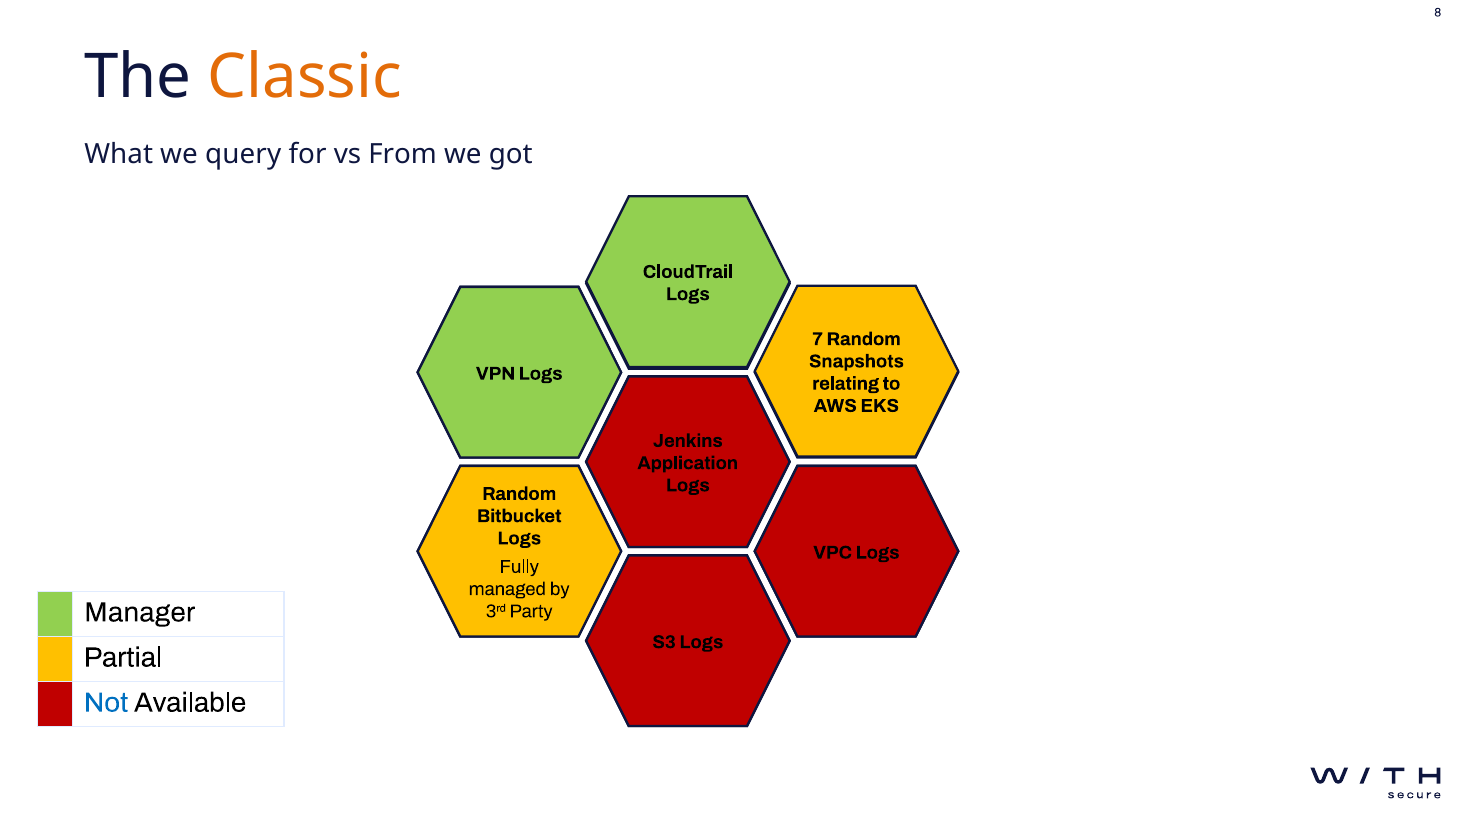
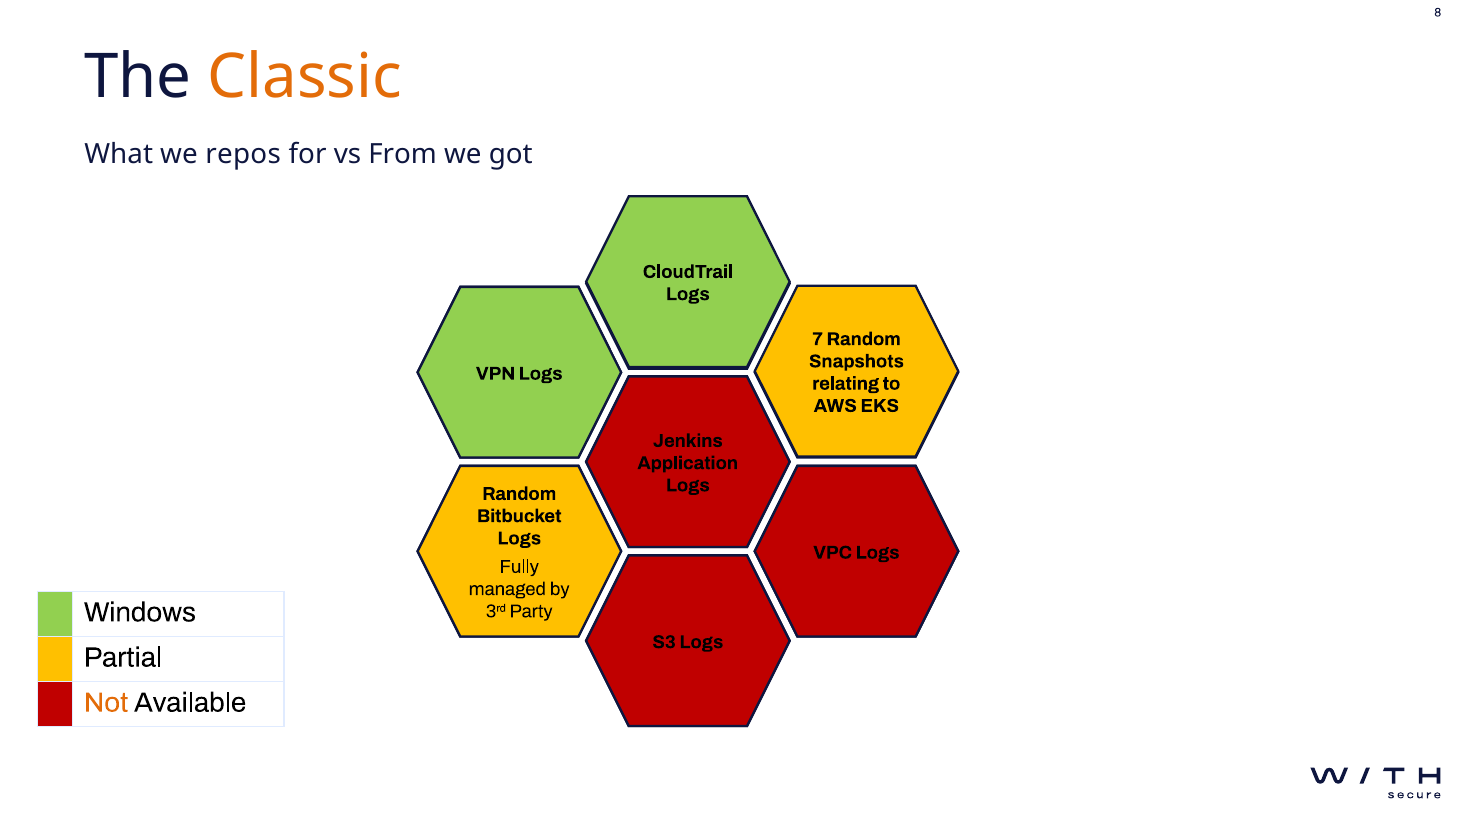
query: query -> repos
Manager: Manager -> Windows
Not colour: blue -> orange
